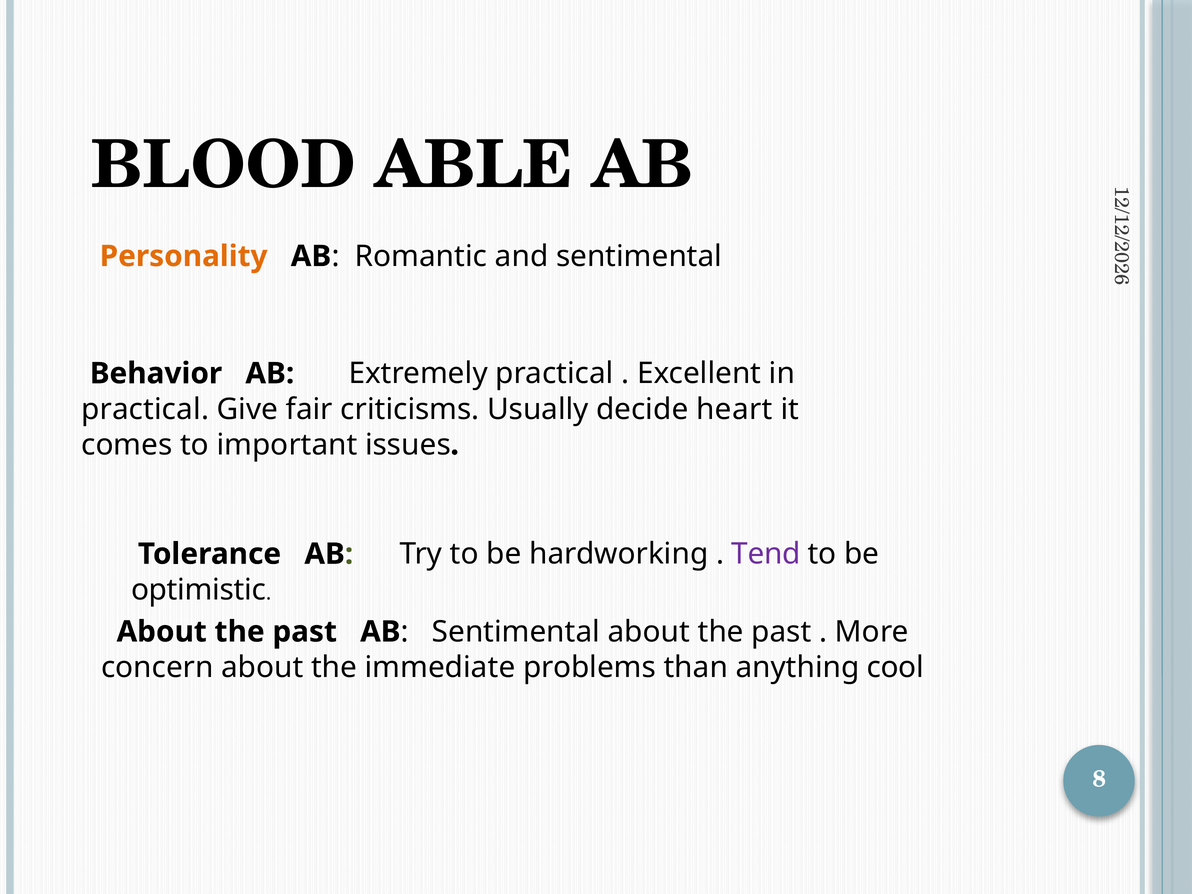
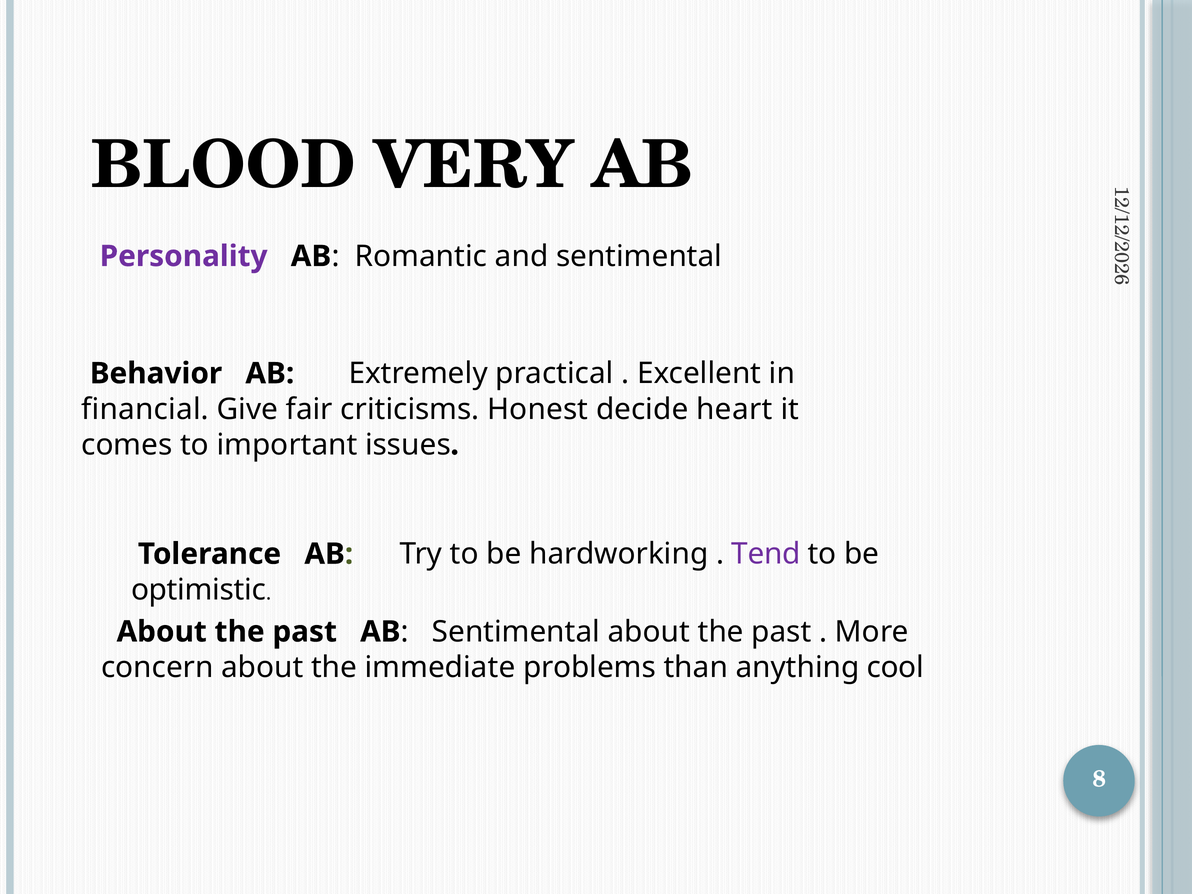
ABLE: ABLE -> VERY
Personality colour: orange -> purple
practical at (145, 409): practical -> financial
Usually: Usually -> Honest
